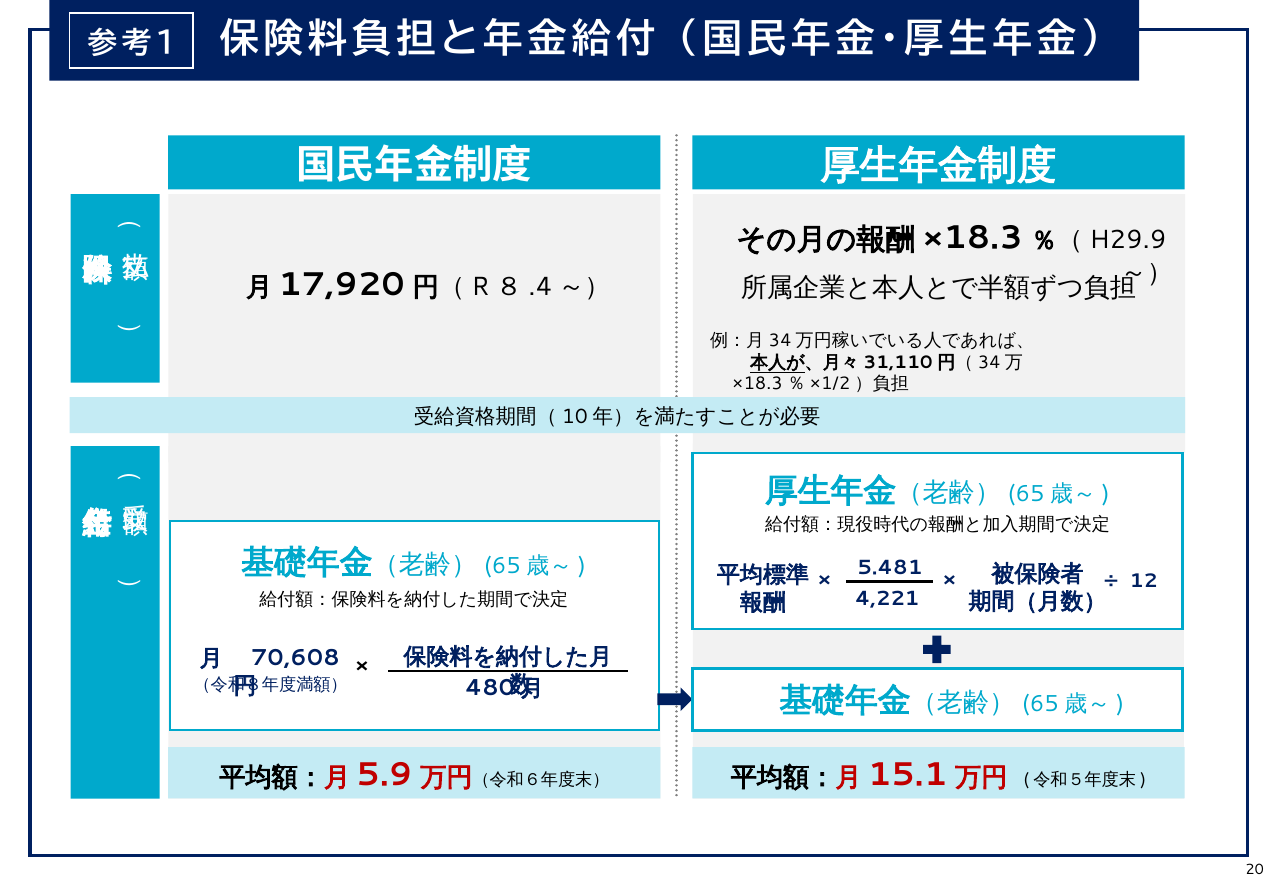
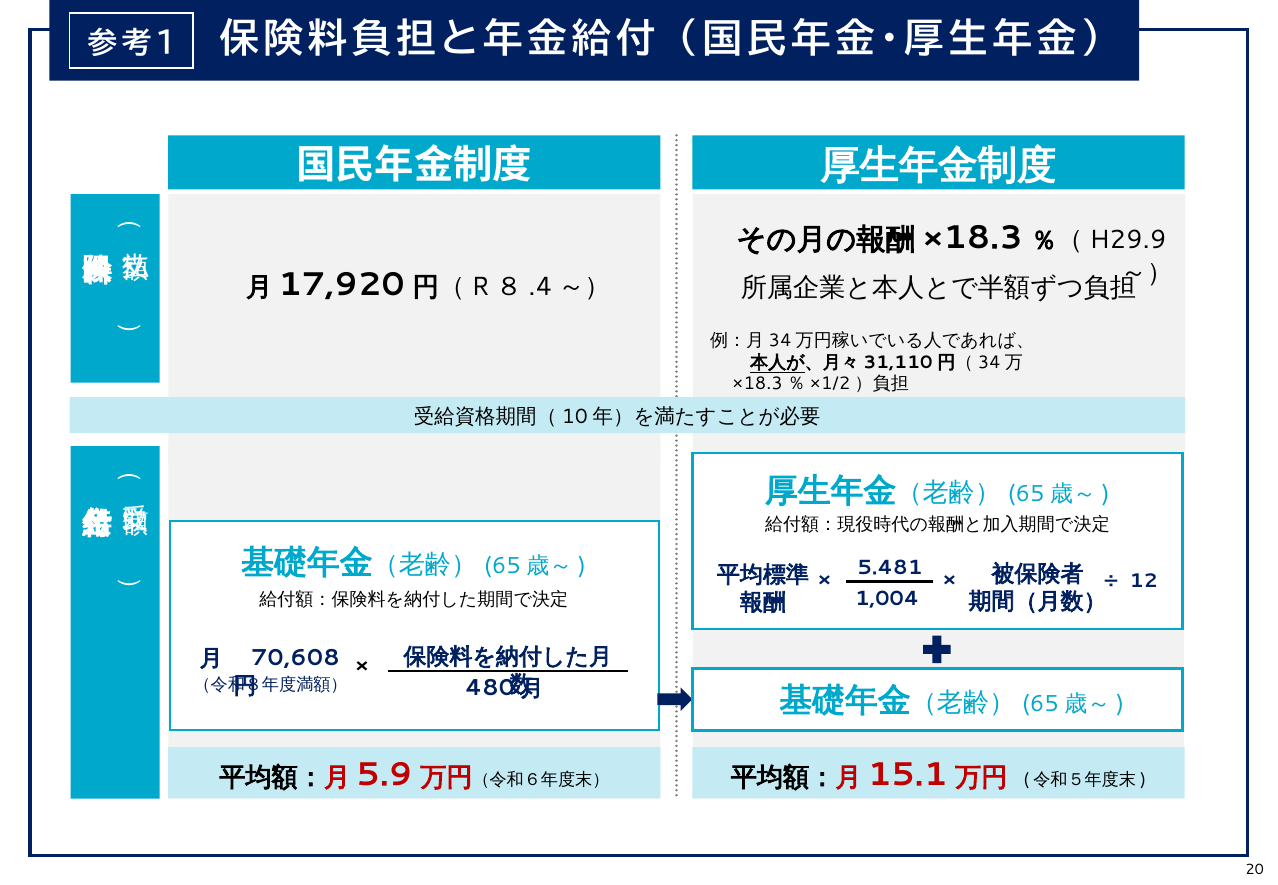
4,221: 4,221 -> 1,004
